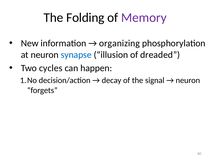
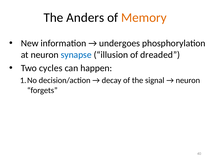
Folding: Folding -> Anders
Memory colour: purple -> orange
organizing: organizing -> undergoes
